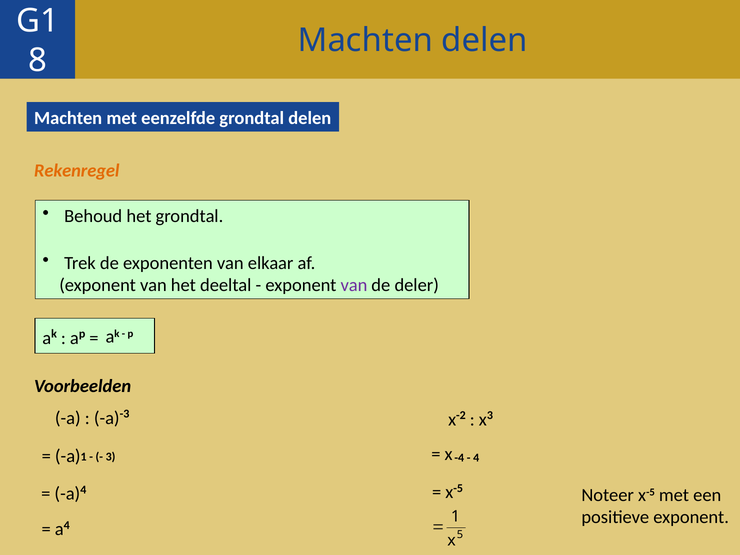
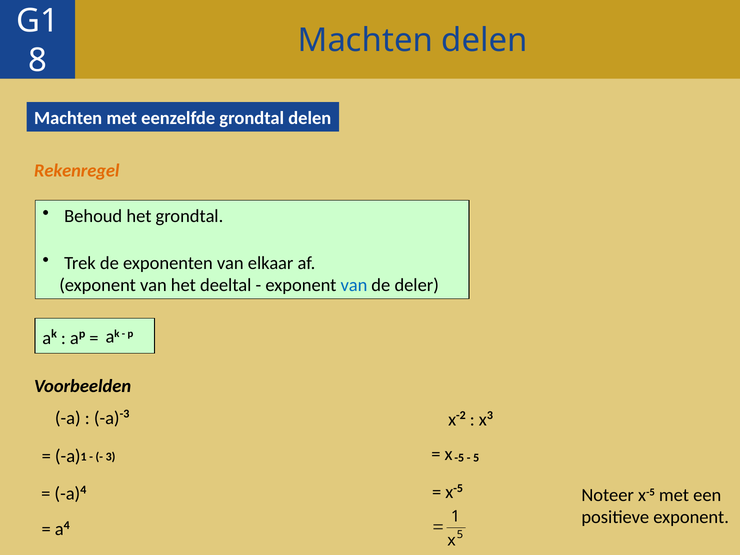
van at (354, 285) colour: purple -> blue
-4: -4 -> -5
4 at (476, 458): 4 -> 5
